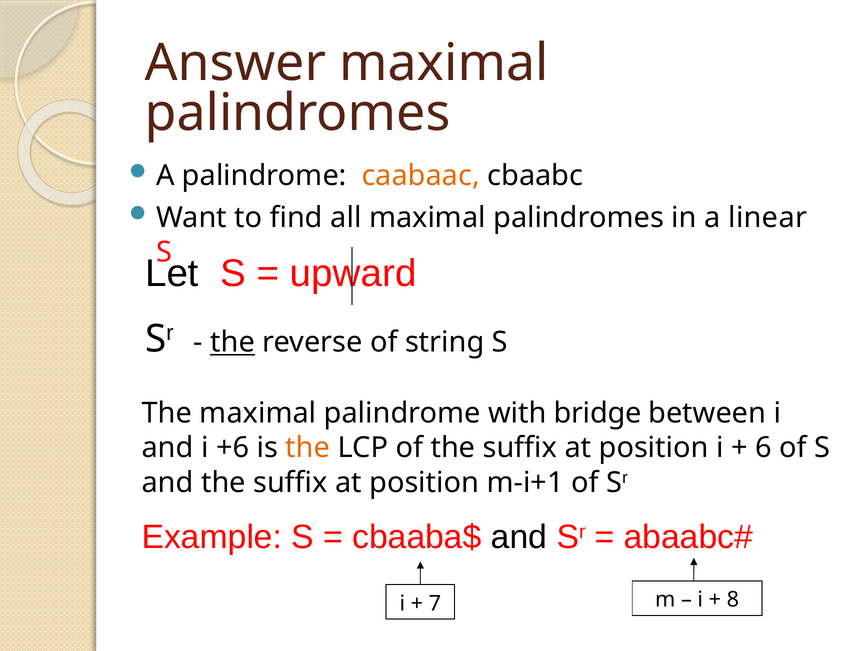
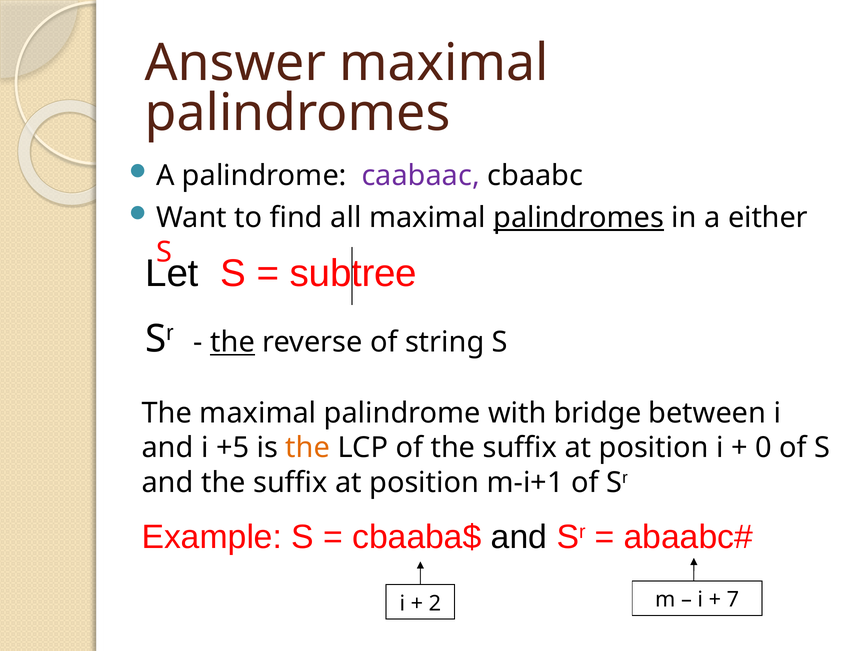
caabaac colour: orange -> purple
palindromes at (579, 218) underline: none -> present
linear: linear -> either
upward: upward -> subtree
+6: +6 -> +5
6: 6 -> 0
7: 7 -> 2
8: 8 -> 7
